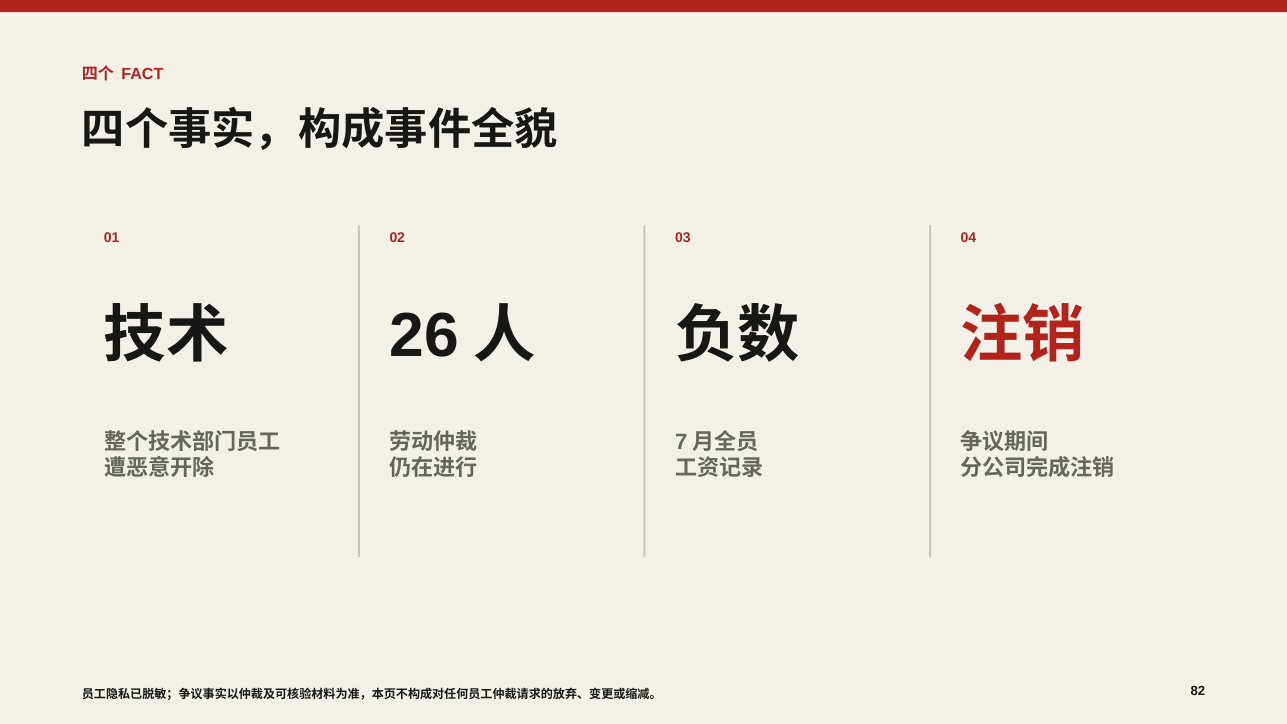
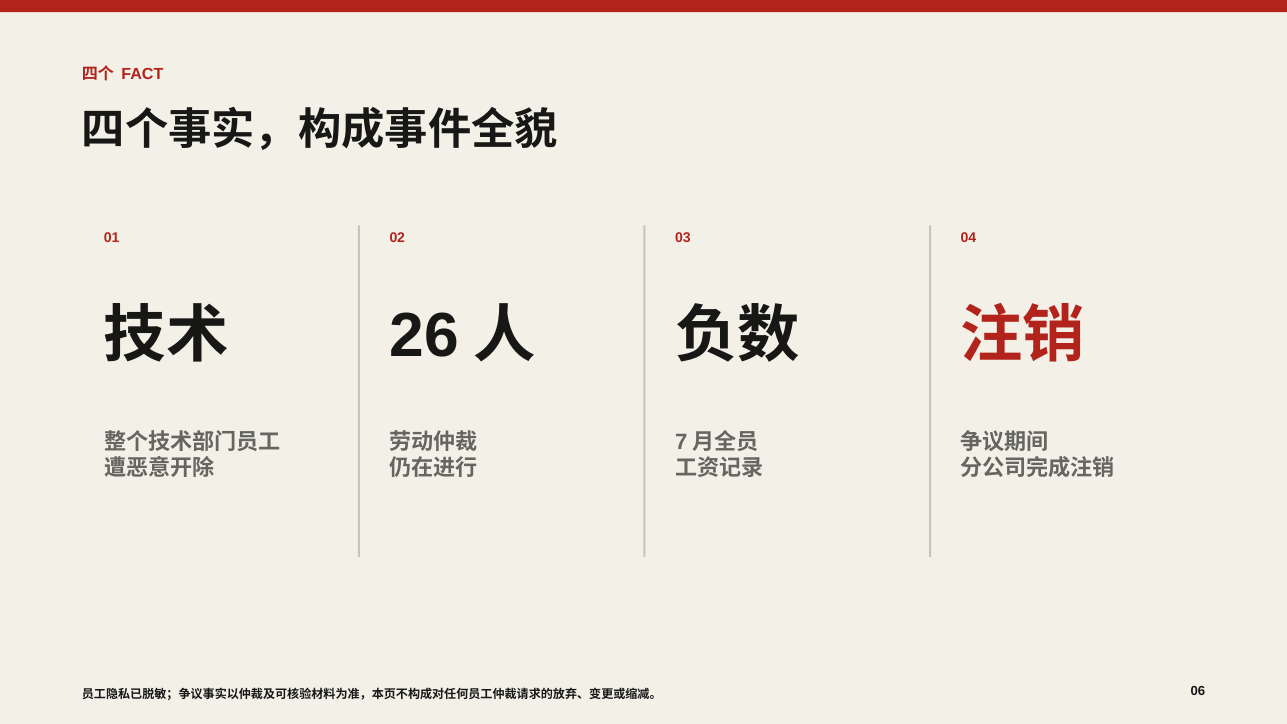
82: 82 -> 06
